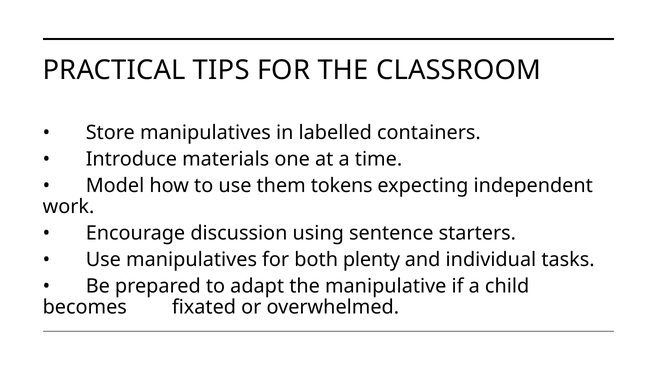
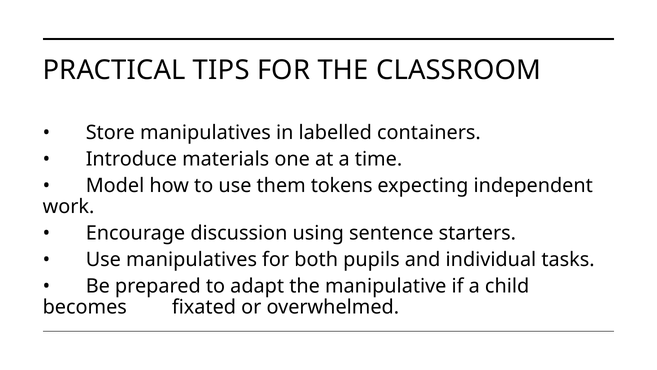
plenty: plenty -> pupils
